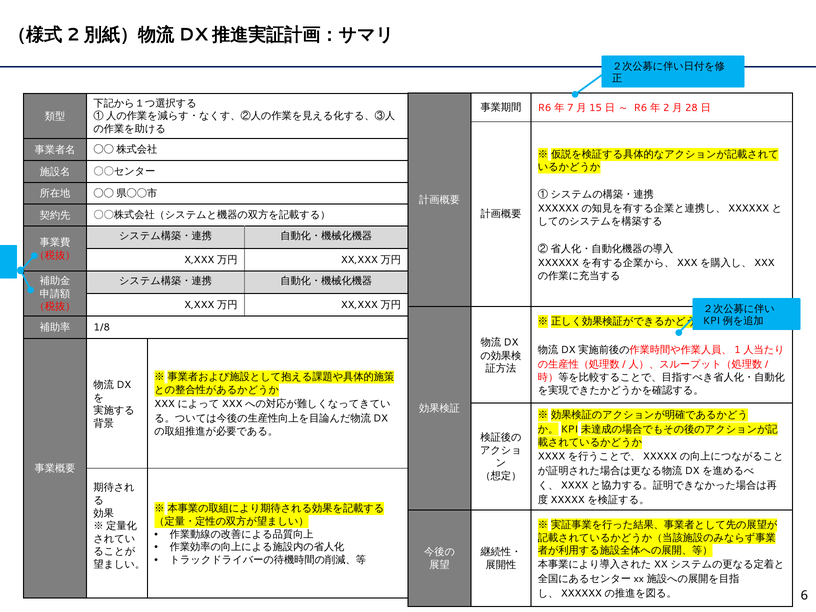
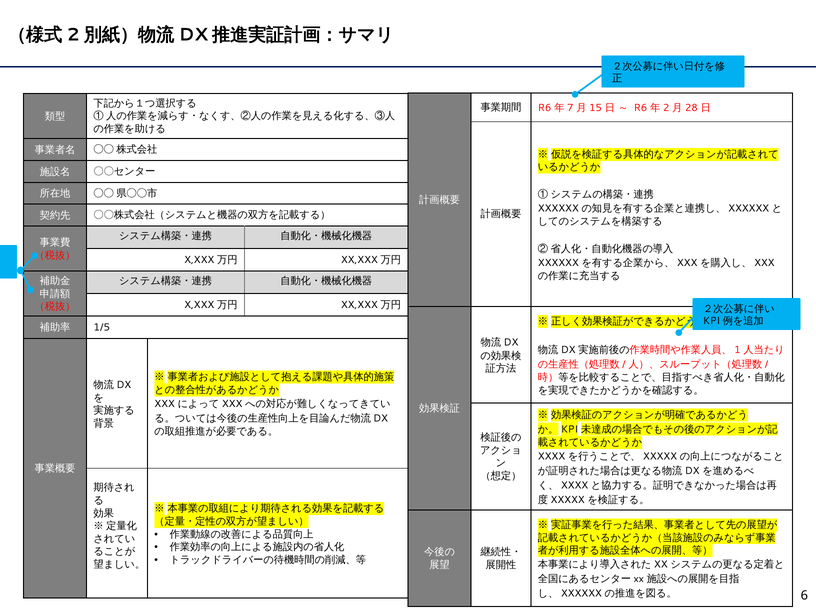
1/8: 1/8 -> 1/5
